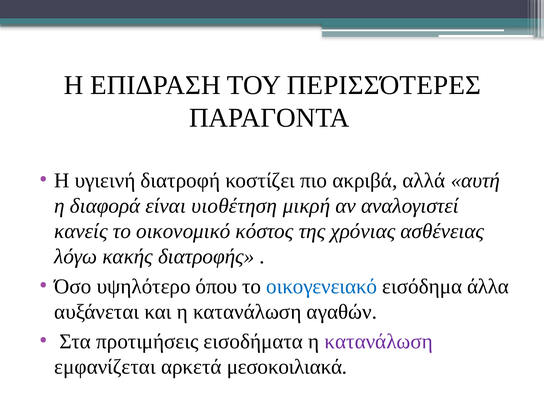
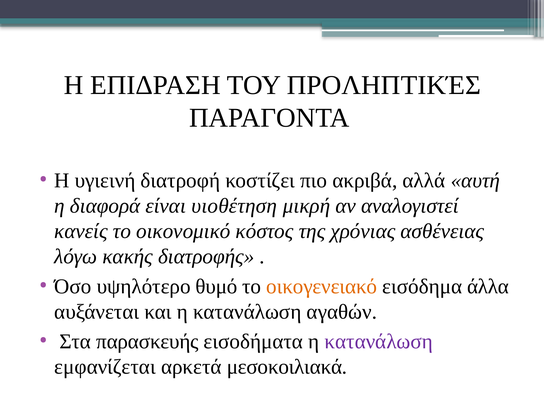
ΠΕΡΙΣΣΌΤΕΡΕΣ: ΠΕΡΙΣΣΌΤΕΡΕΣ -> ΠΡΟΛΗΠΤΙΚΈΣ
όπου: όπου -> θυμό
οικογενειακό colour: blue -> orange
προτιμήσεις: προτιμήσεις -> παρασκευής
